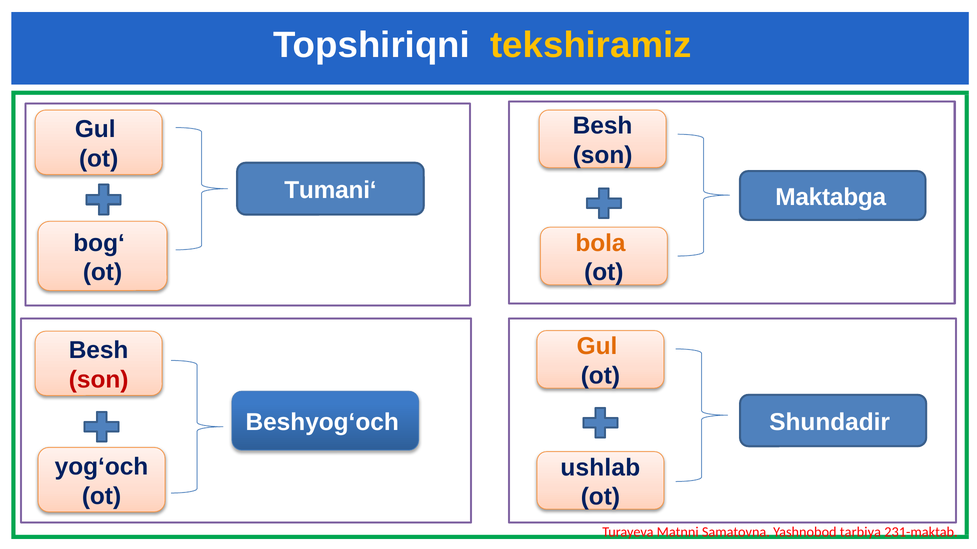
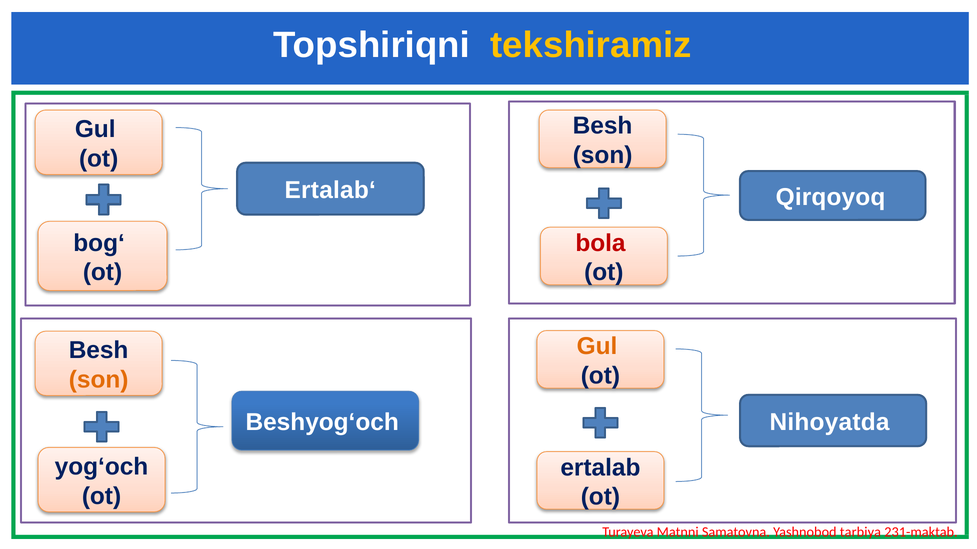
Tumani‘: Tumani‘ -> Ertalab‘
Maktabga: Maktabga -> Qirqoyoq
bola colour: orange -> red
son at (99, 380) colour: red -> orange
Shundadir: Shundadir -> Nihoyatda
ushlab: ushlab -> ertalab
